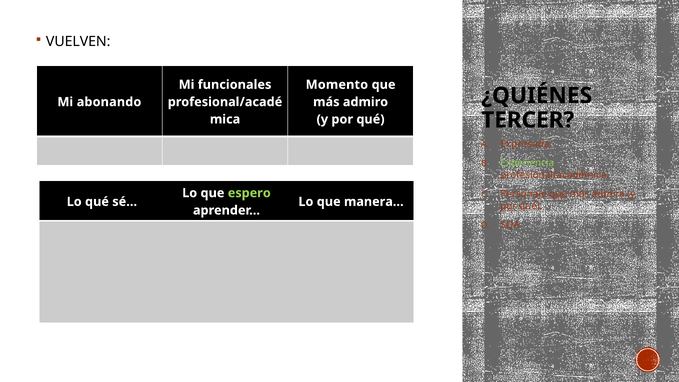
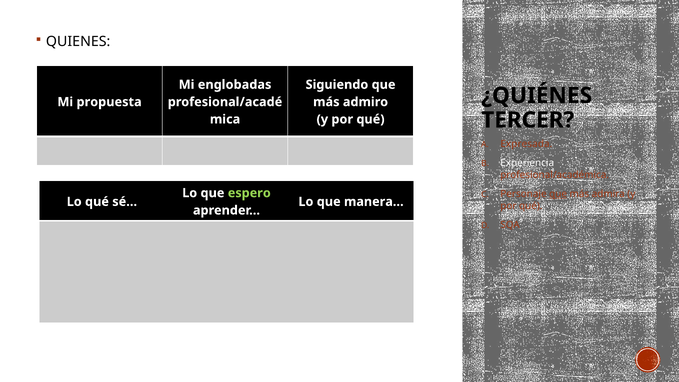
VUELVEN: VUELVEN -> QUIENES
funcionales: funcionales -> englobadas
Momento: Momento -> Siguiendo
abonando: abonando -> propuesta
Experiencia colour: light green -> white
por at (508, 206) underline: present -> none
